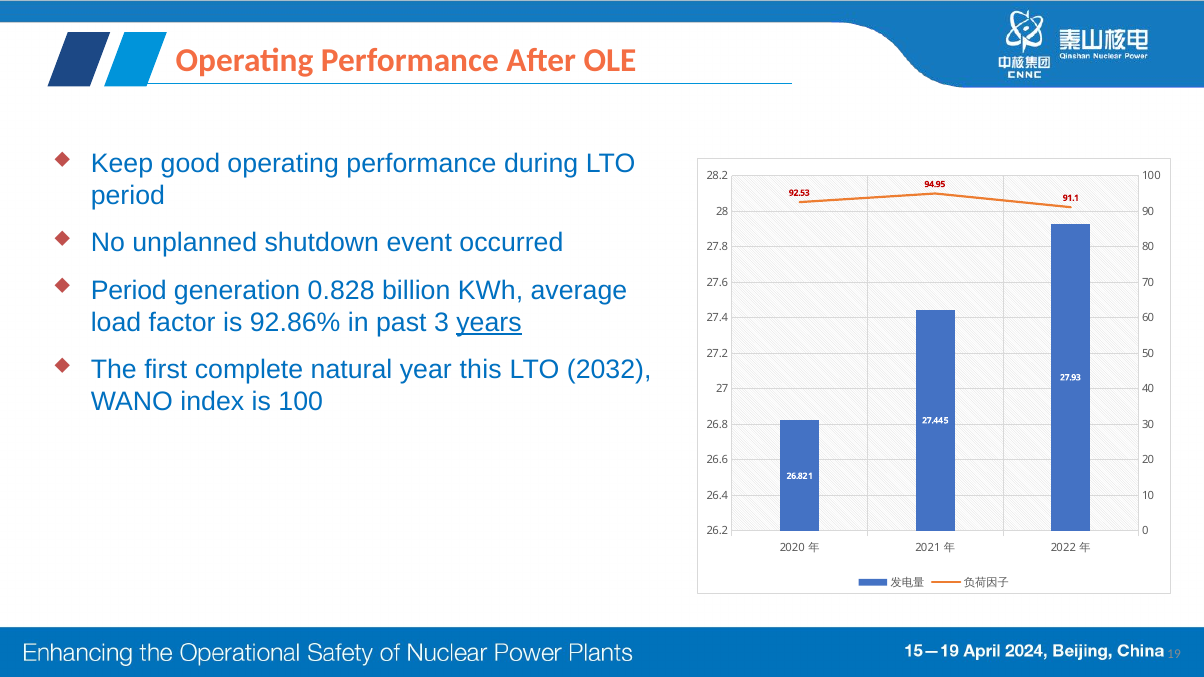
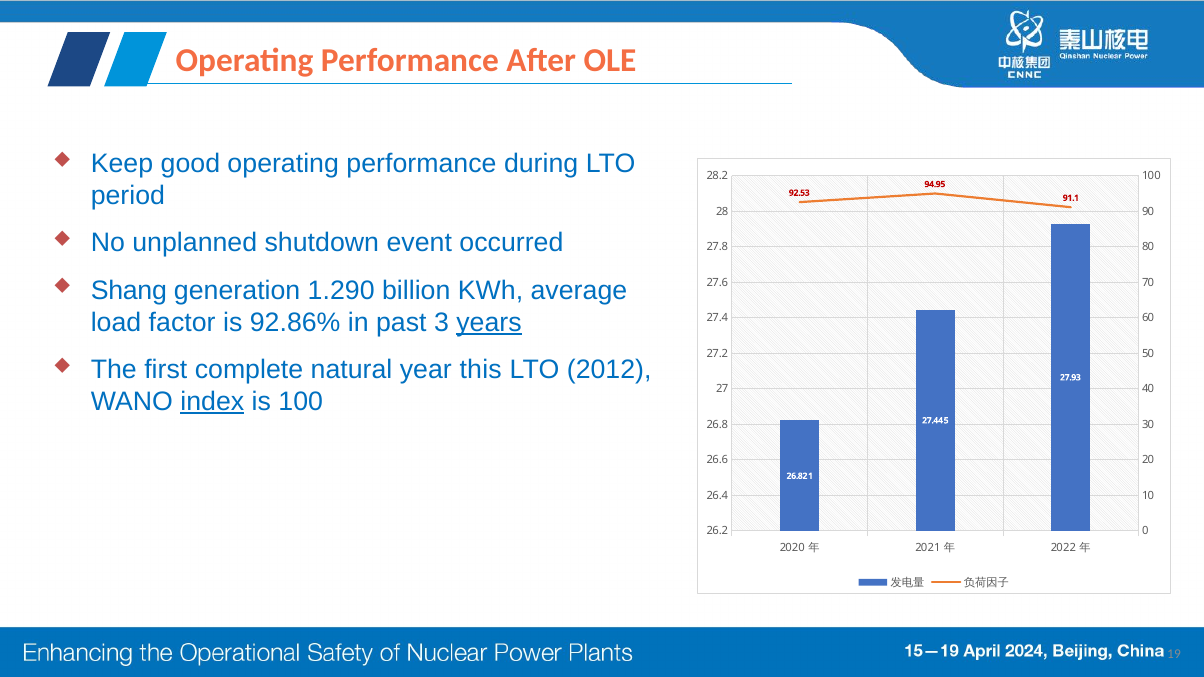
Period at (129, 290): Period -> Shang
0.828: 0.828 -> 1.290
2032: 2032 -> 2012
index underline: none -> present
